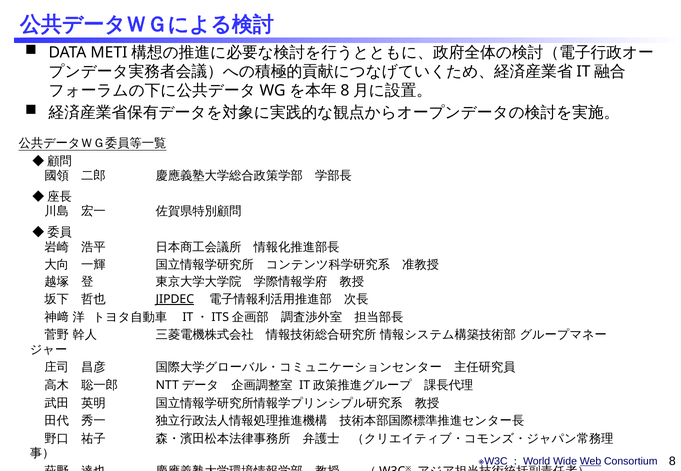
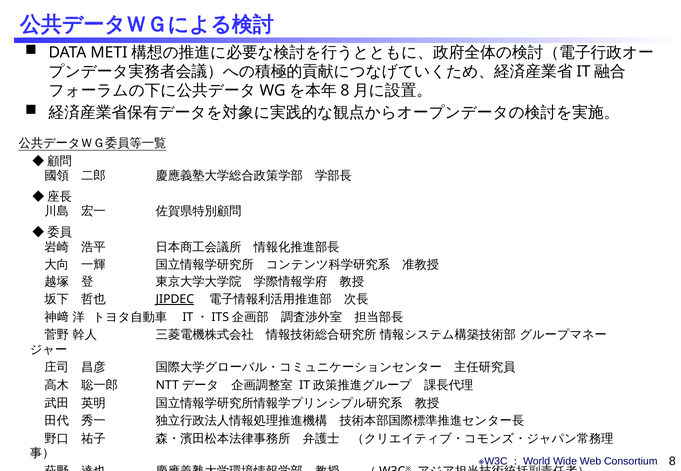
Web underline: present -> none
